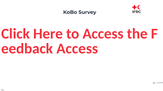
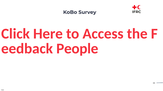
Access at (77, 49): Access -> People
